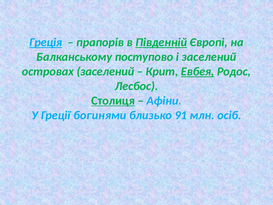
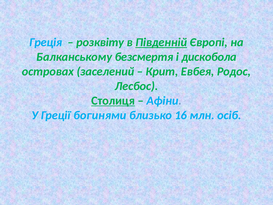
Греція underline: present -> none
прапорів: прапорів -> розквіту
поступово: поступово -> безсмертя
і заселений: заселений -> дискобола
Евбея underline: present -> none
91: 91 -> 16
